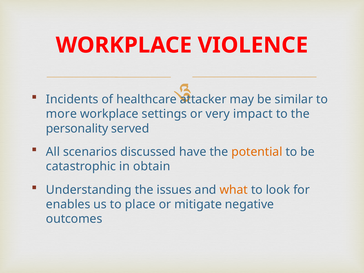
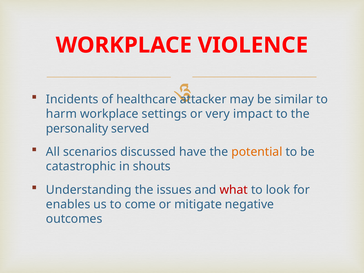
more: more -> harm
obtain: obtain -> shouts
what colour: orange -> red
place: place -> come
